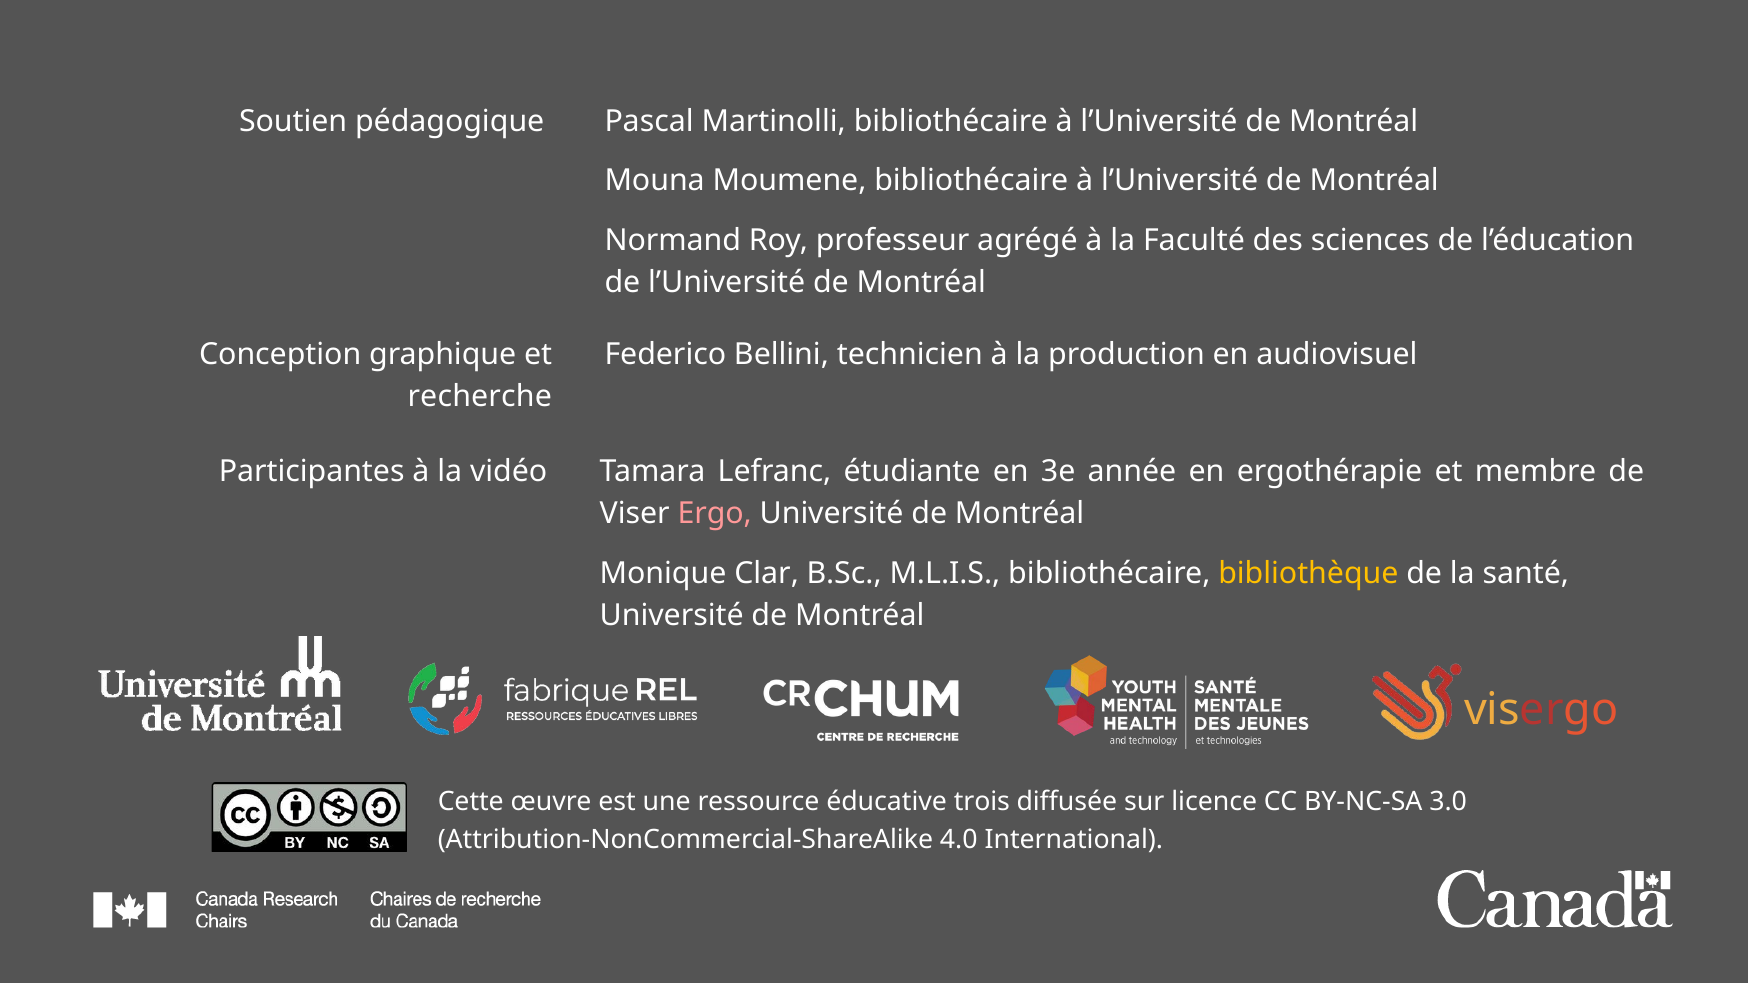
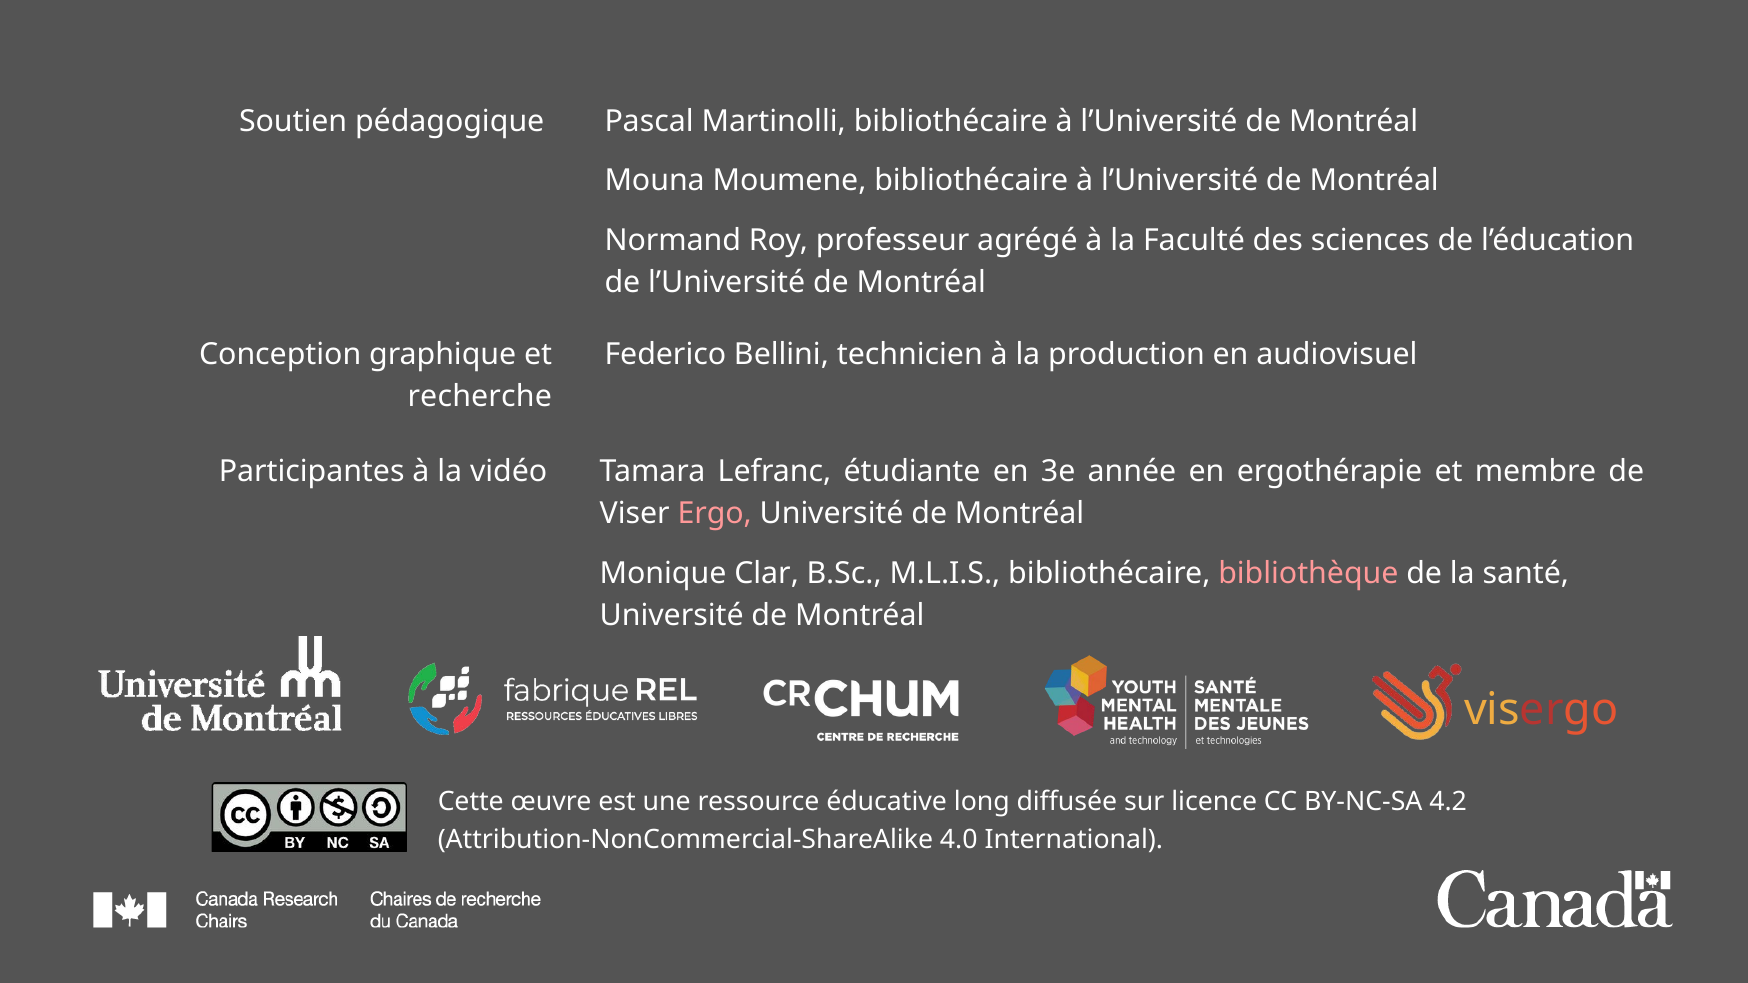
bibliothèque colour: yellow -> pink
trois: trois -> long
3.0: 3.0 -> 4.2
